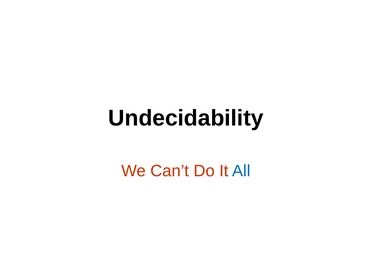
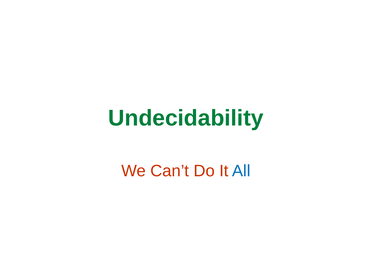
Undecidability colour: black -> green
